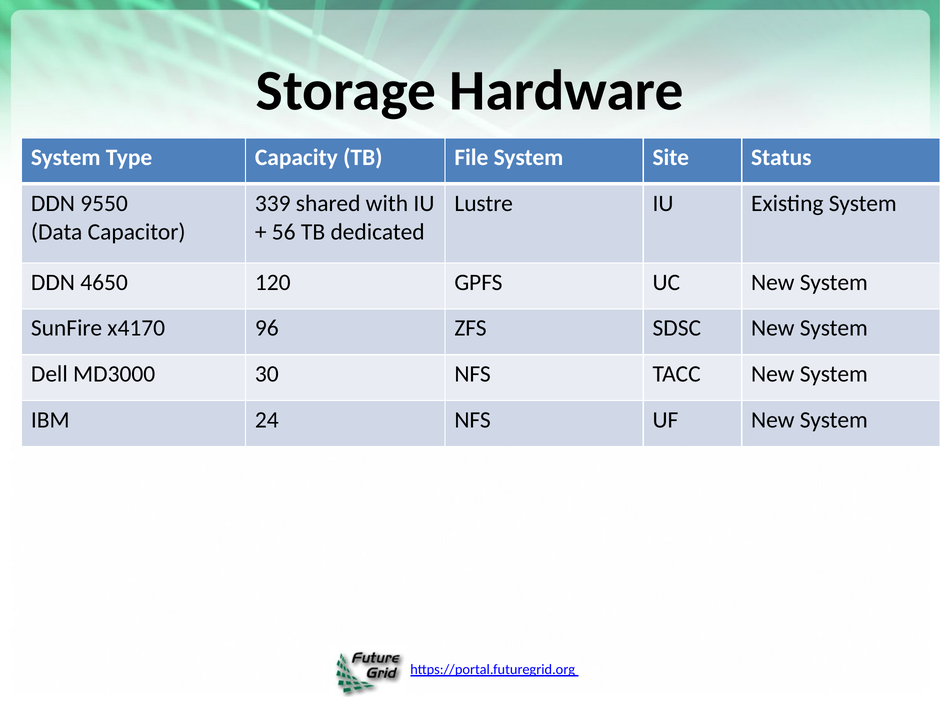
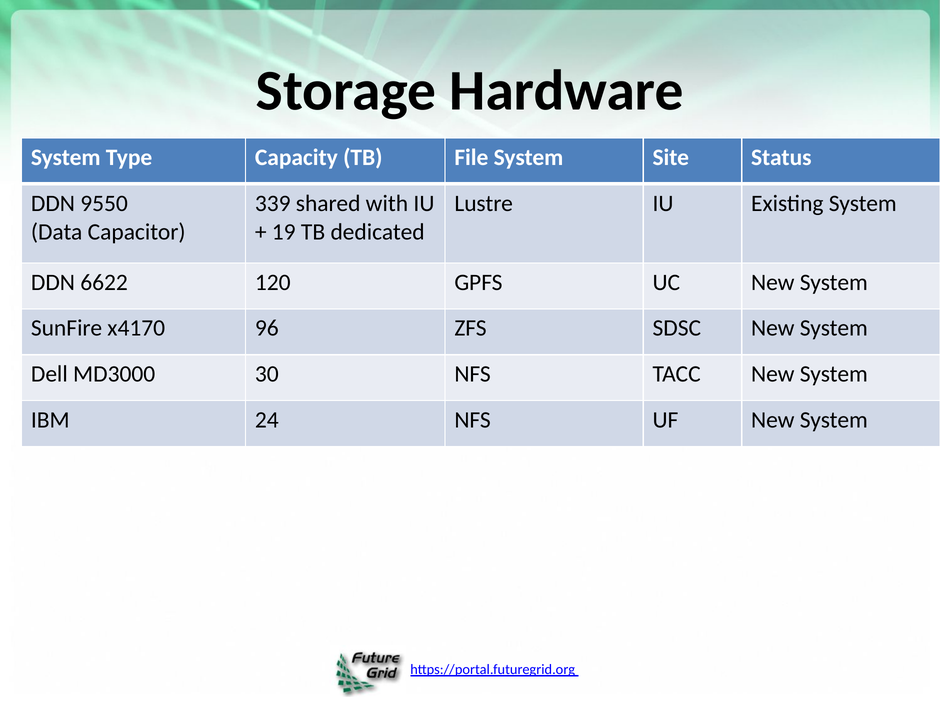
56: 56 -> 19
4650: 4650 -> 6622
